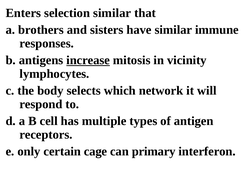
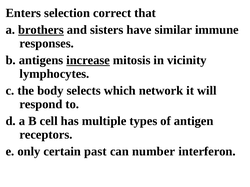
selection similar: similar -> correct
brothers underline: none -> present
cage: cage -> past
primary: primary -> number
